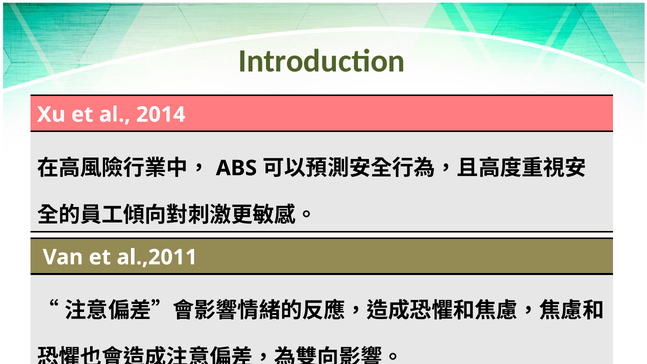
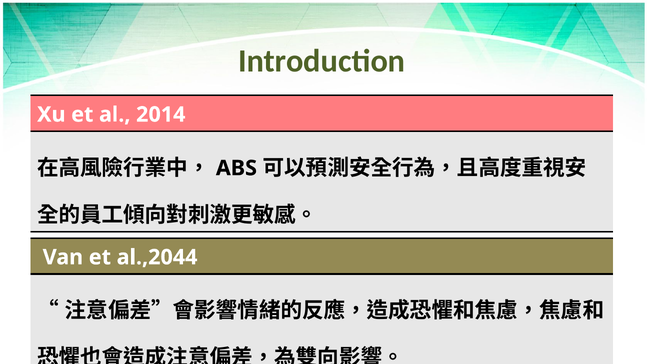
al.,2011: al.,2011 -> al.,2044
